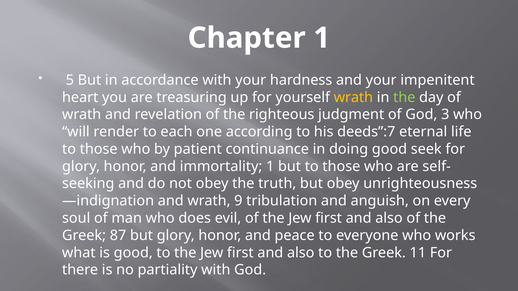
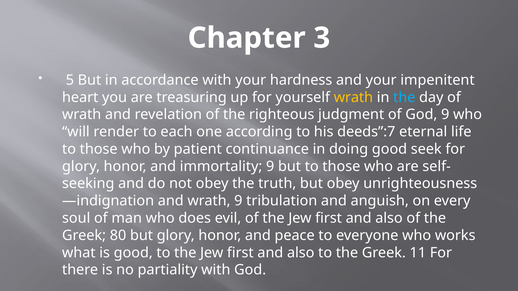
Chapter 1: 1 -> 3
the at (404, 97) colour: light green -> light blue
God 3: 3 -> 9
immortality 1: 1 -> 9
87: 87 -> 80
